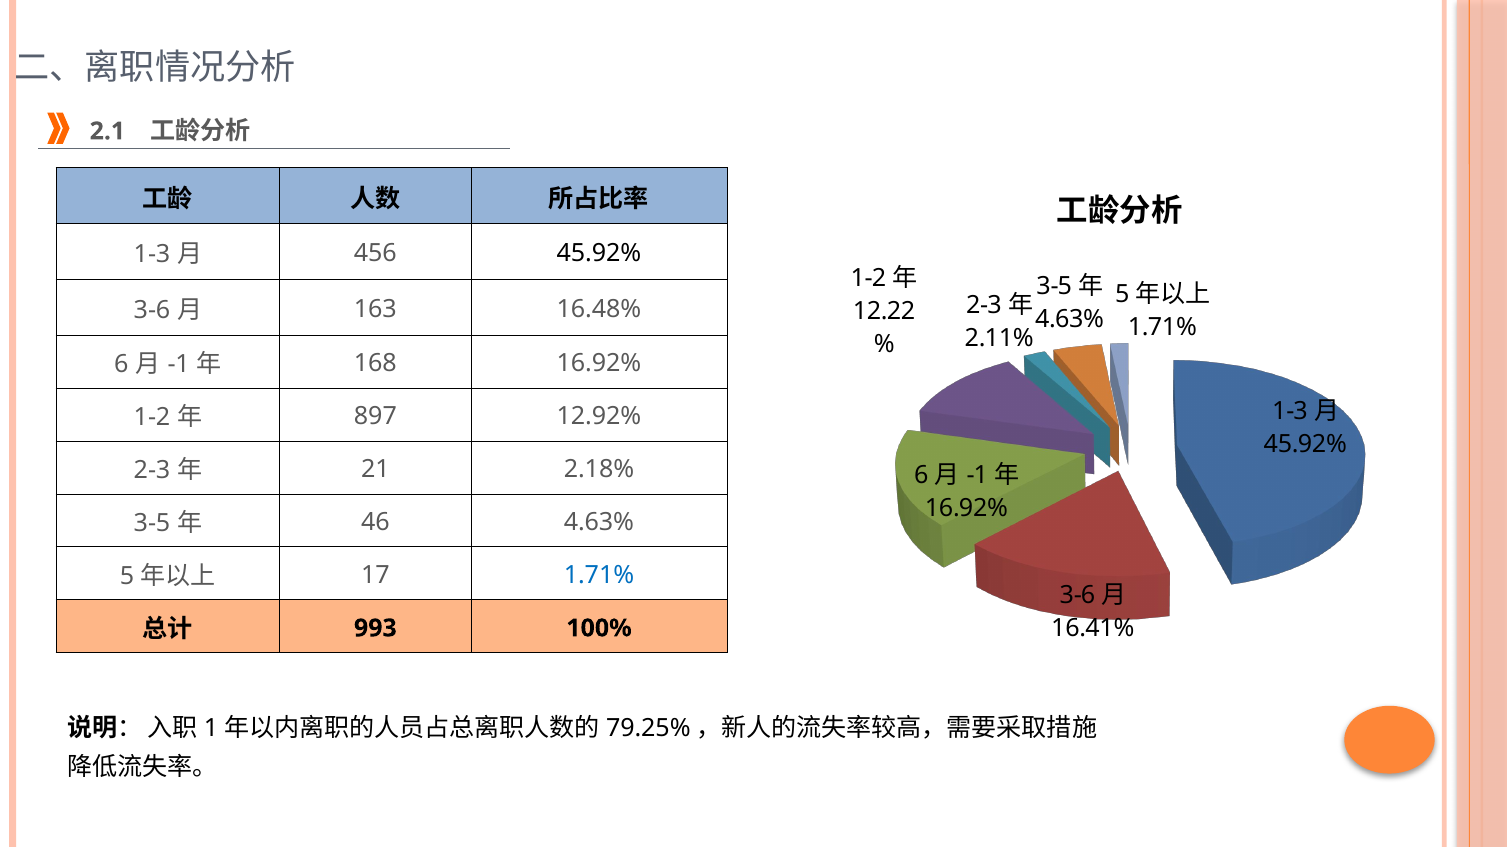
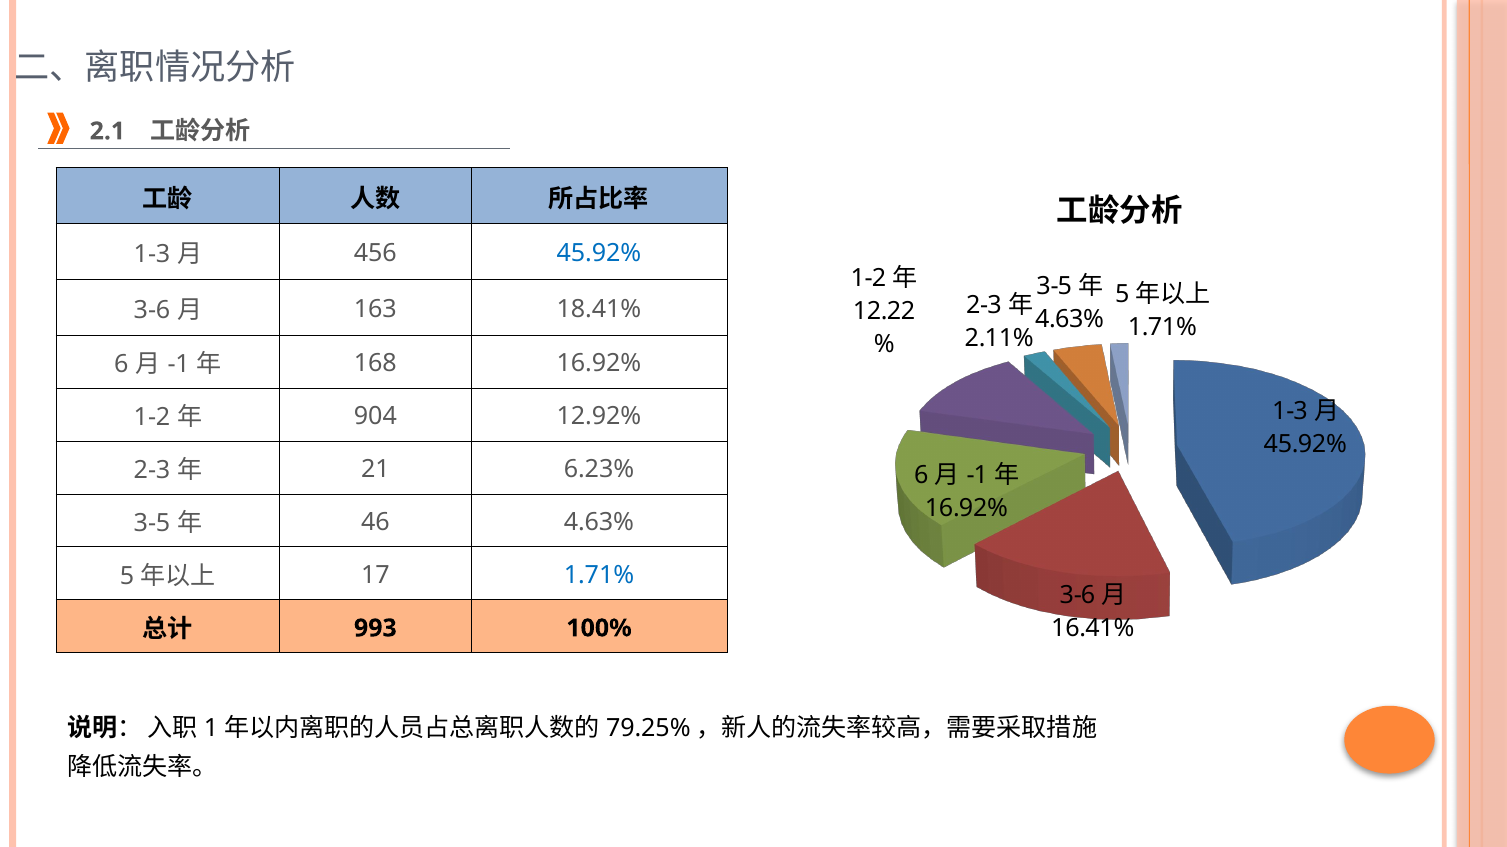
45.92% at (599, 254) colour: black -> blue
16.48%: 16.48% -> 18.41%
897: 897 -> 904
2.18%: 2.18% -> 6.23%
